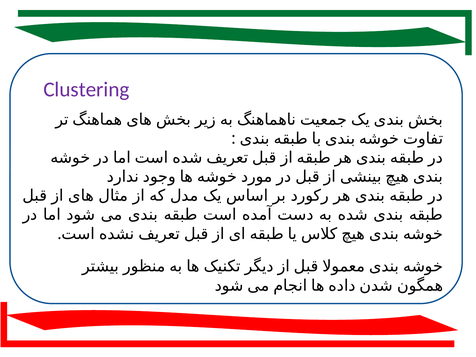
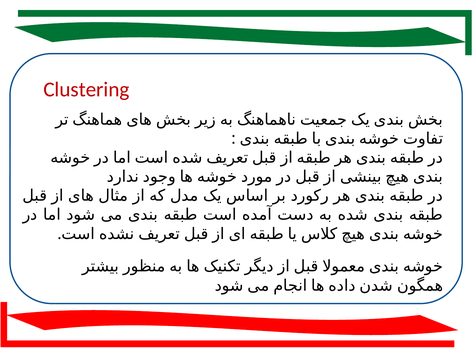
Clustering colour: purple -> red
